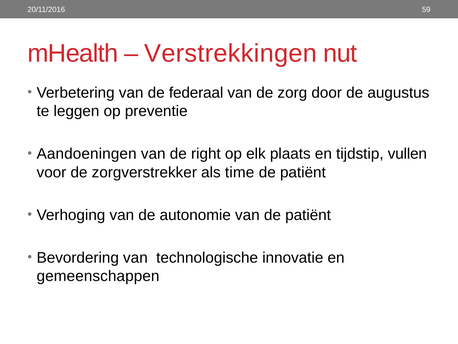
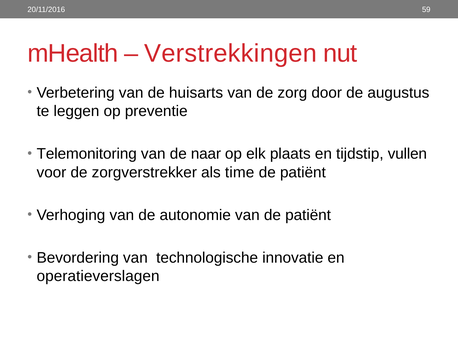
federaal: federaal -> huisarts
Aandoeningen: Aandoeningen -> Telemonitoring
right: right -> naar
gemeenschappen: gemeenschappen -> operatieverslagen
